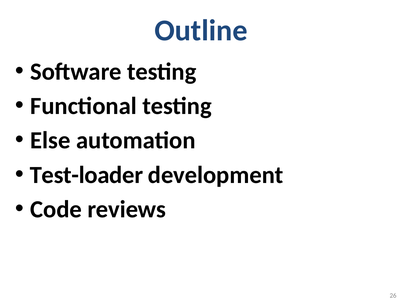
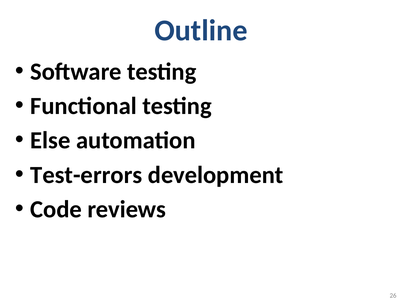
Test-loader: Test-loader -> Test-errors
